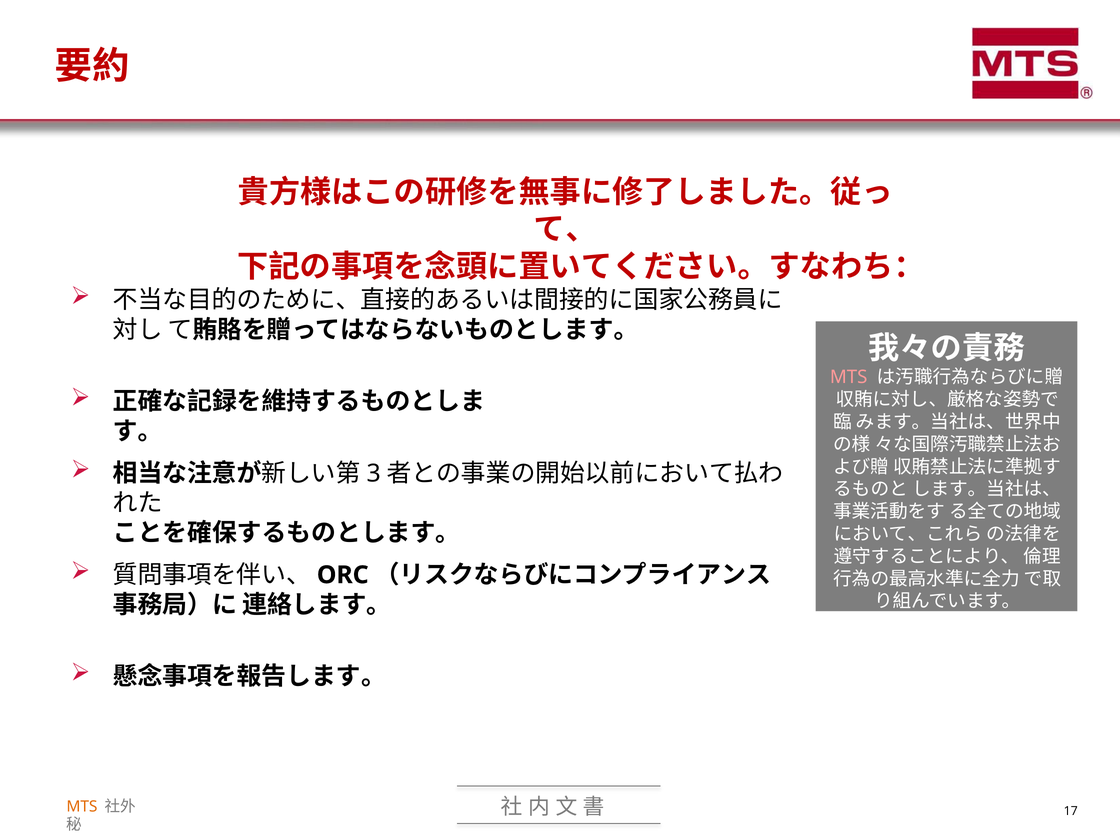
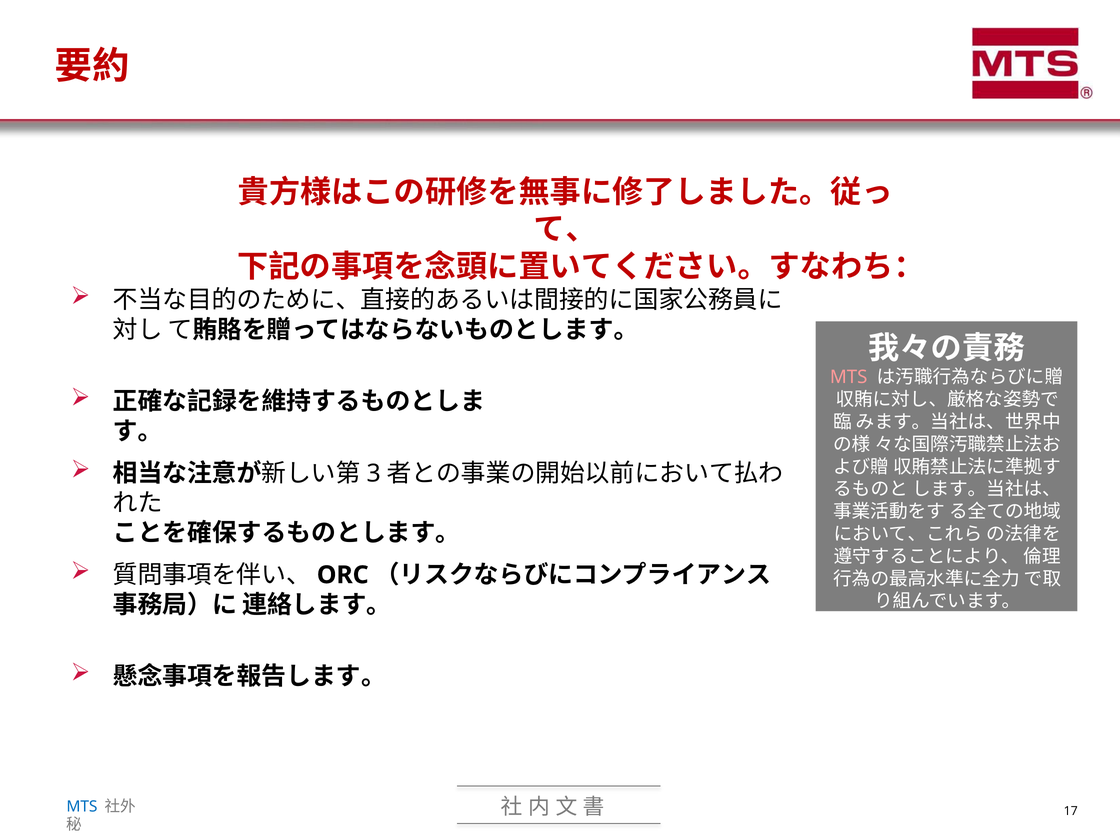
MTS at (82, 807) colour: orange -> blue
